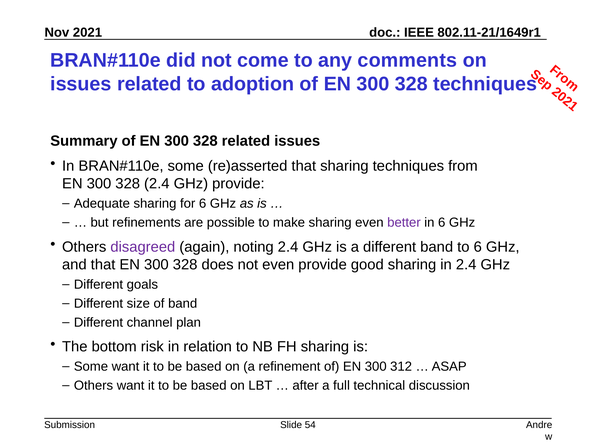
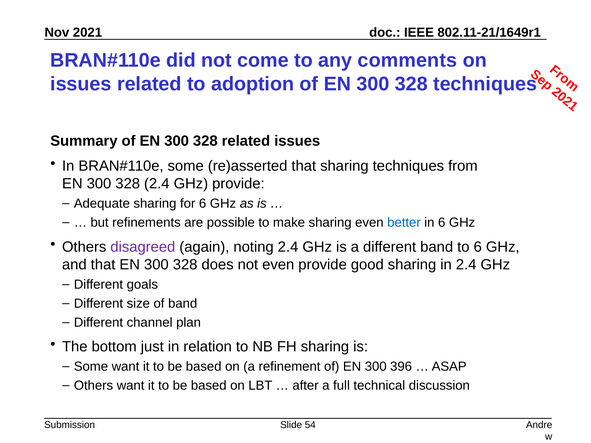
better colour: purple -> blue
risk: risk -> just
312: 312 -> 396
